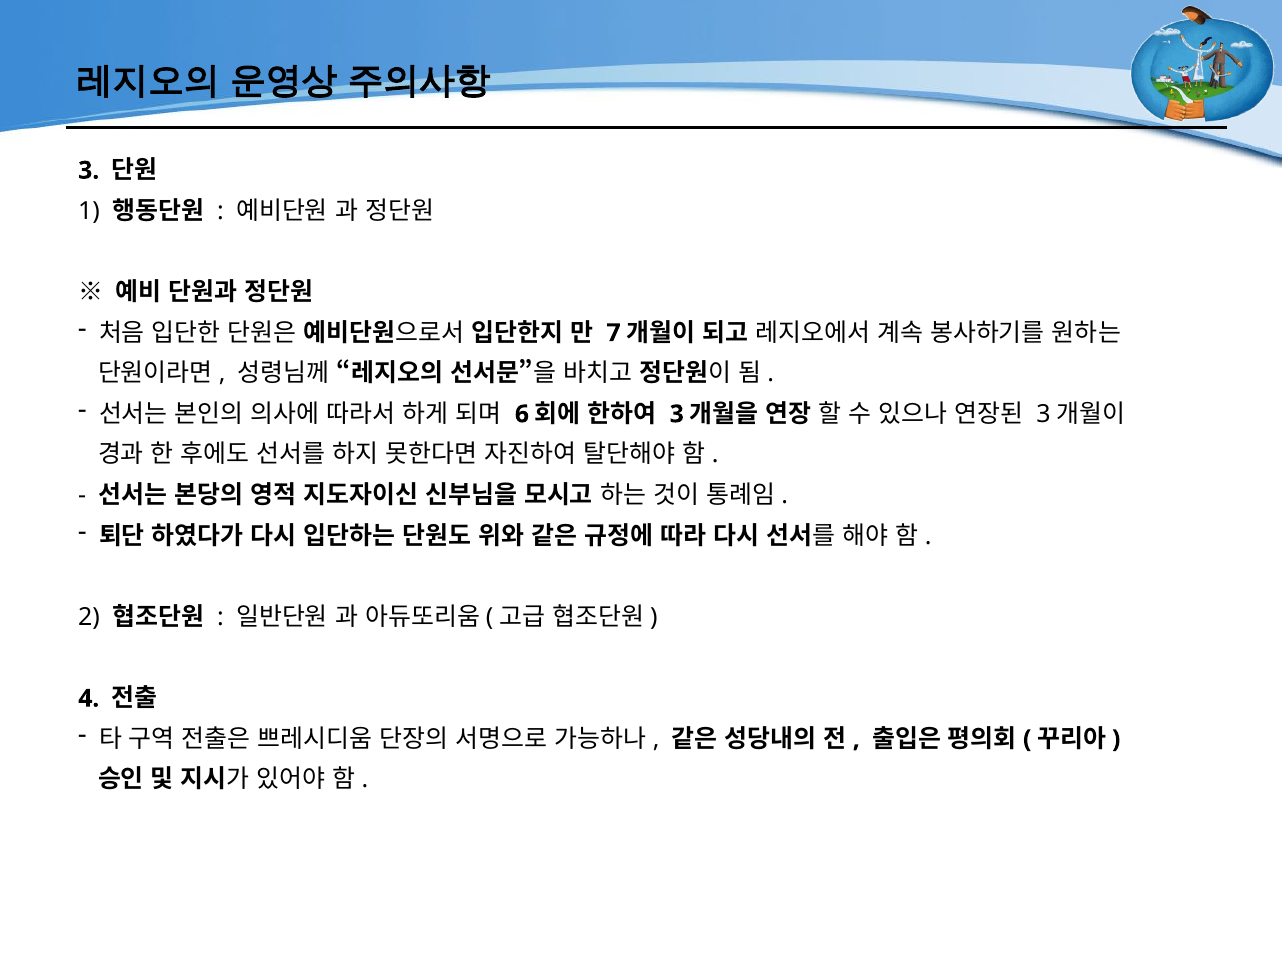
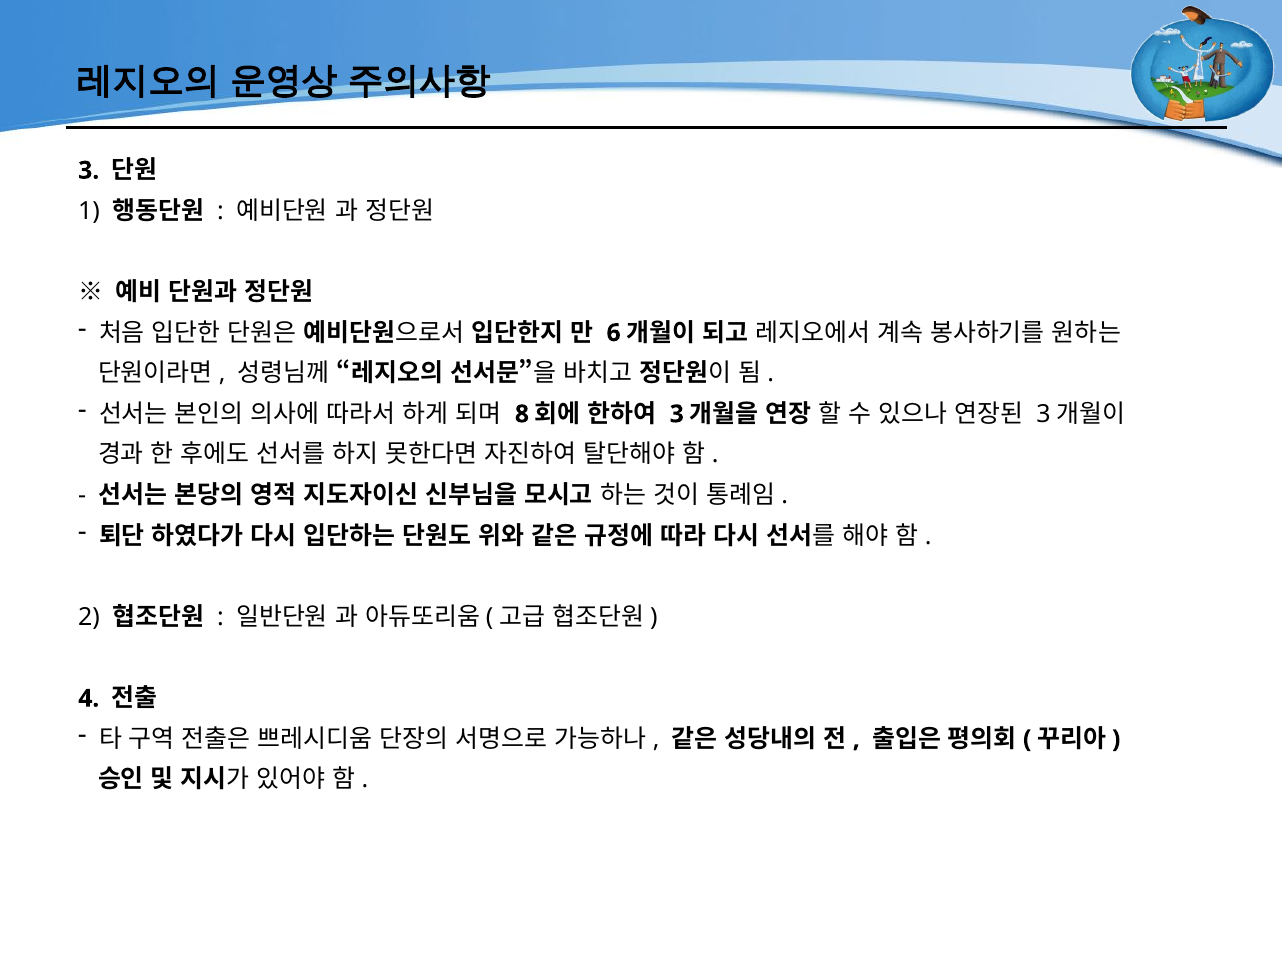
7: 7 -> 6
6: 6 -> 8
